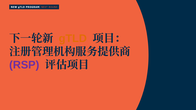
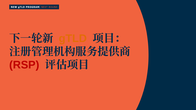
RSP colour: purple -> red
